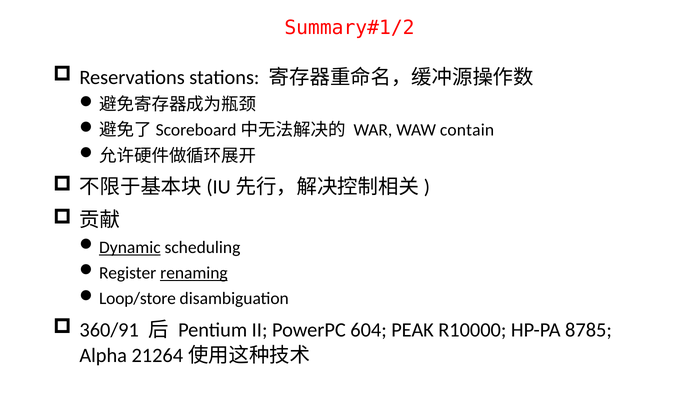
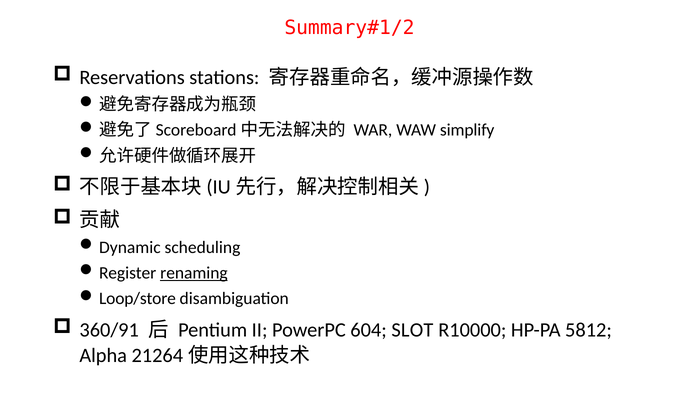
contain: contain -> simplify
Dynamic underline: present -> none
PEAK: PEAK -> SLOT
8785: 8785 -> 5812
